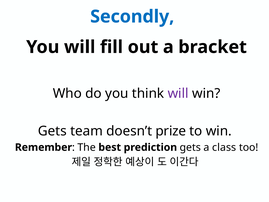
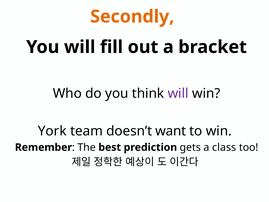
Secondly colour: blue -> orange
Gets at (52, 131): Gets -> York
prize: prize -> want
